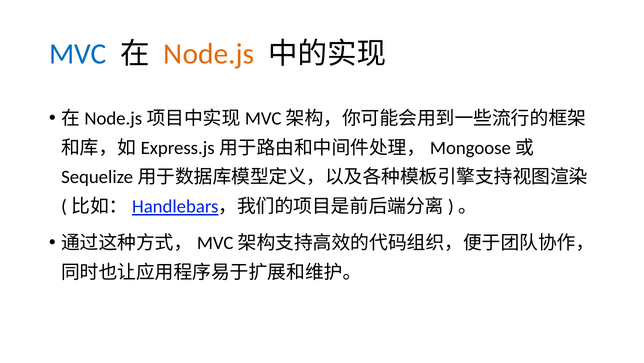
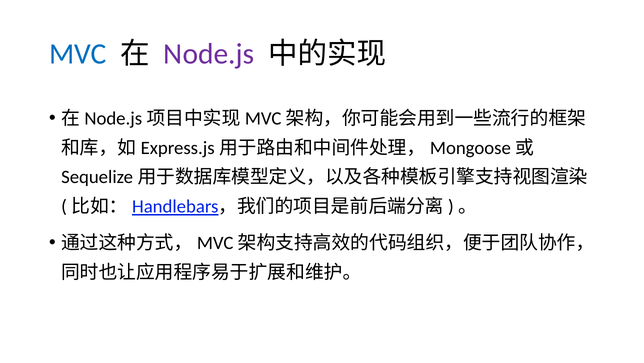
Node.js colour: orange -> purple
